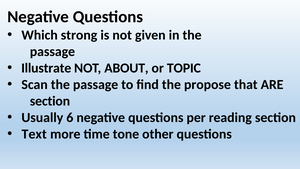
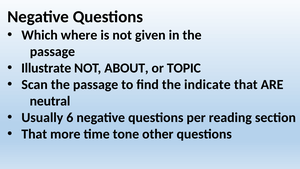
strong: strong -> where
propose: propose -> indicate
section at (50, 101): section -> neutral
Text at (34, 134): Text -> That
